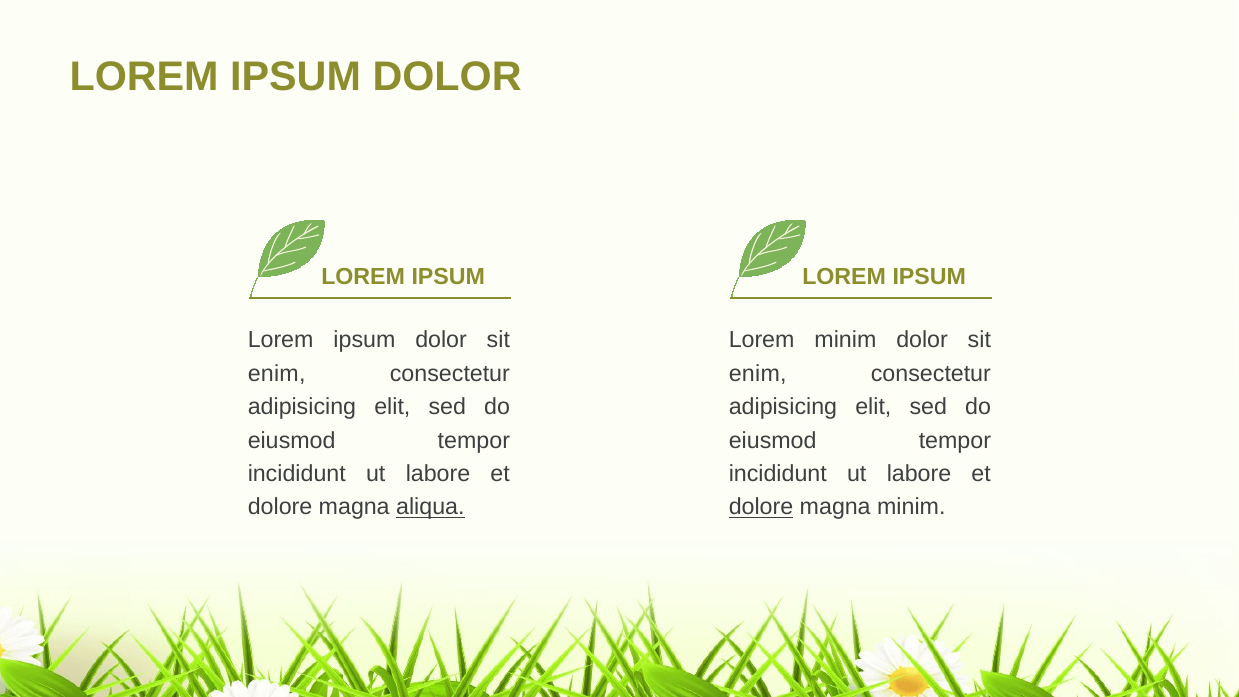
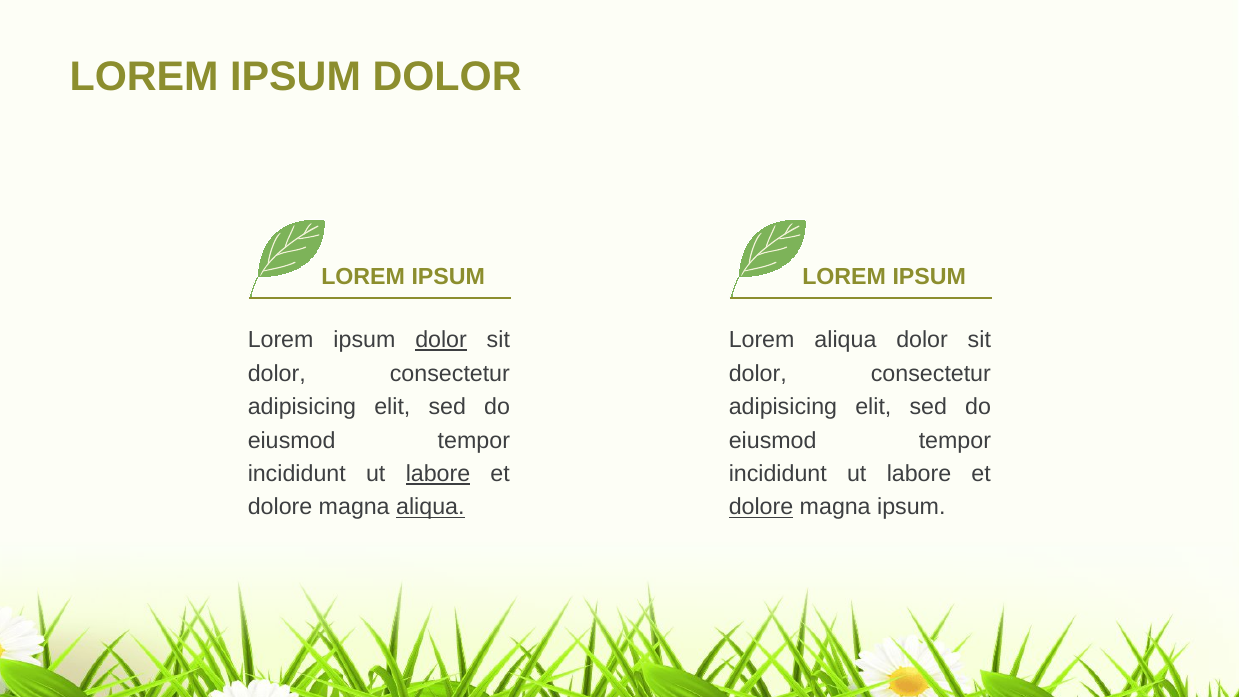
dolor at (441, 340) underline: none -> present
Lorem minim: minim -> aliqua
enim at (277, 374): enim -> dolor
enim at (758, 374): enim -> dolor
labore at (438, 474) underline: none -> present
magna minim: minim -> ipsum
